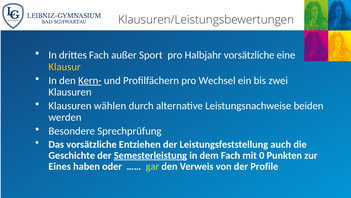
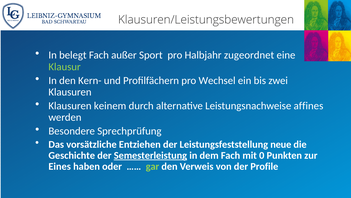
drittes: drittes -> belegt
Halbjahr vorsätzliche: vorsätzliche -> zugeordnet
Klausur colour: yellow -> light green
Kern- underline: present -> none
wählen: wählen -> keinem
beiden: beiden -> affines
auch: auch -> neue
